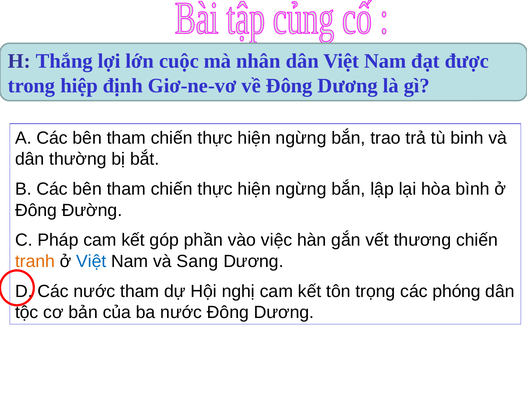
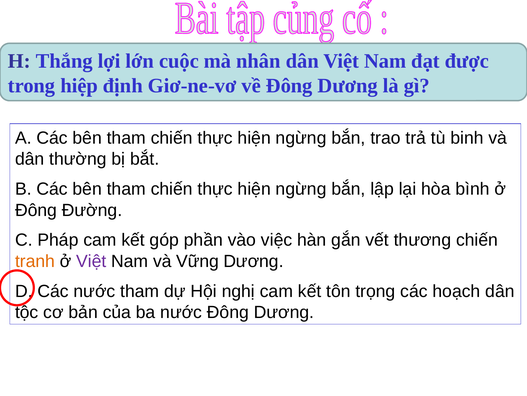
Việt at (91, 261) colour: blue -> purple
Sang: Sang -> Vững
phóng: phóng -> hoạch
